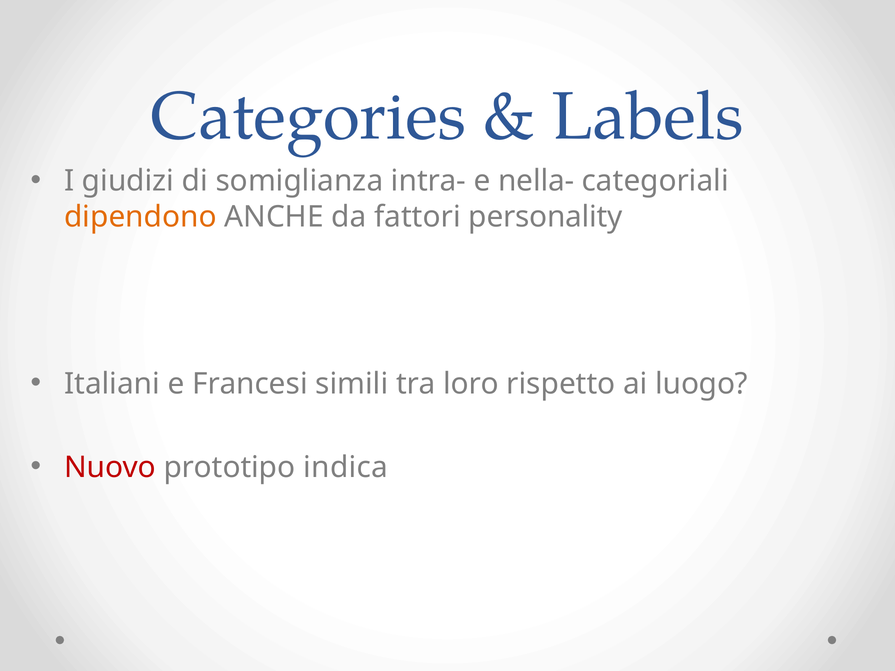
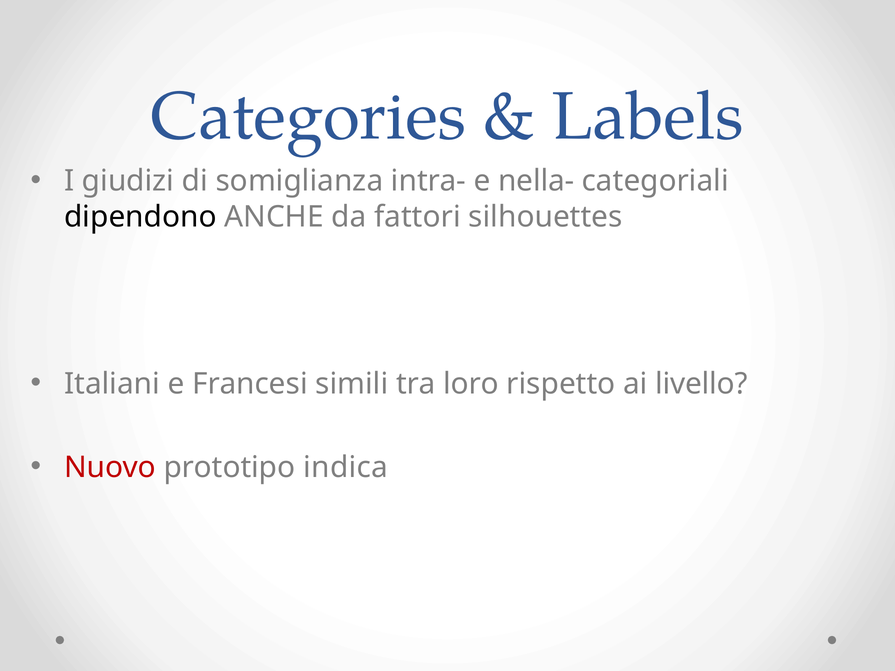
dipendono colour: orange -> black
personality: personality -> silhouettes
luogo: luogo -> livello
